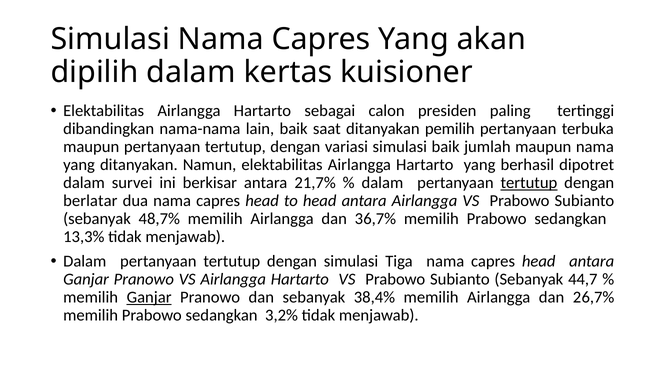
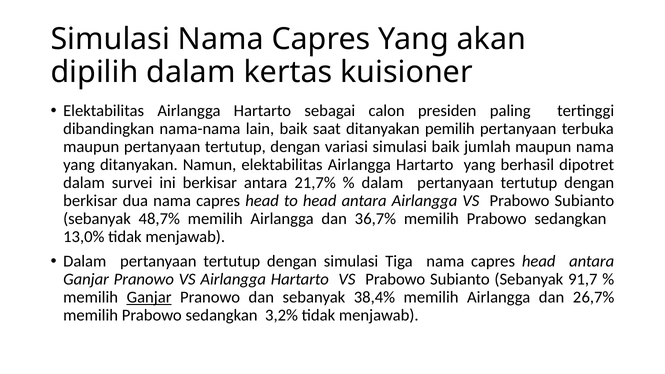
tertutup at (529, 183) underline: present -> none
berlatar at (90, 201): berlatar -> berkisar
13,3%: 13,3% -> 13,0%
44,7: 44,7 -> 91,7
